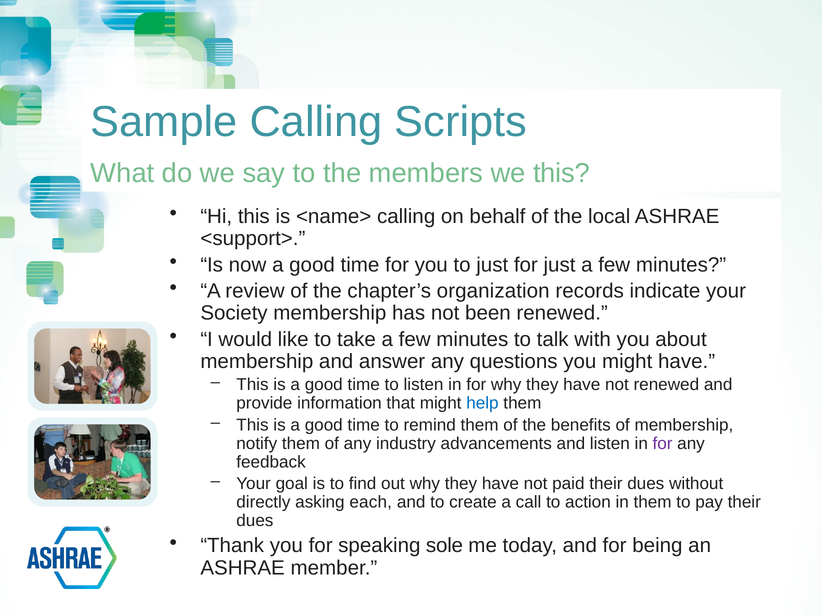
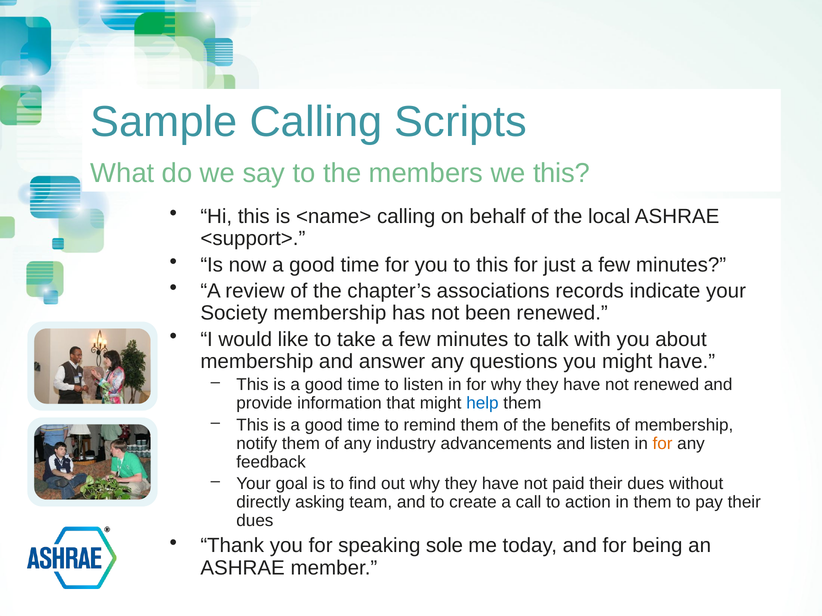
to just: just -> this
organization: organization -> associations
for at (663, 444) colour: purple -> orange
each: each -> team
